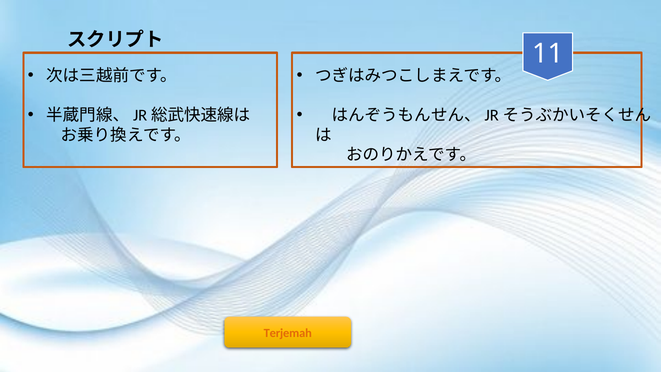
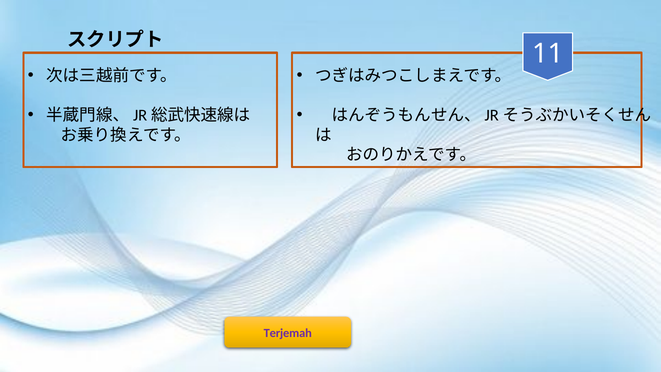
Terjemah colour: orange -> purple
